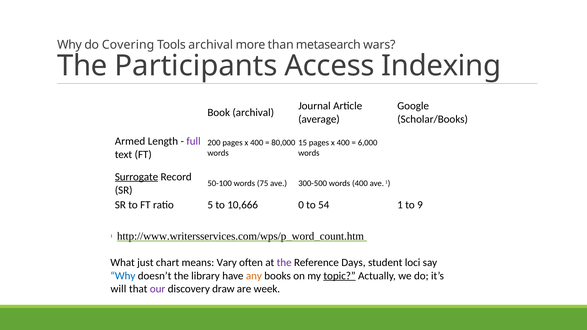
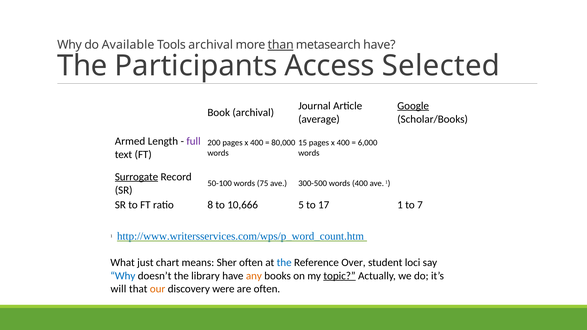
Covering: Covering -> Available
than underline: none -> present
metasearch wars: wars -> have
Indexing: Indexing -> Selected
Google underline: none -> present
5: 5 -> 8
0: 0 -> 5
54: 54 -> 17
9: 9 -> 7
http://www.writersservices.com/wps/p_word_count.htm colour: black -> blue
Vary: Vary -> Sher
the at (284, 263) colour: purple -> blue
Days: Days -> Over
our colour: purple -> orange
draw: draw -> were
are week: week -> often
